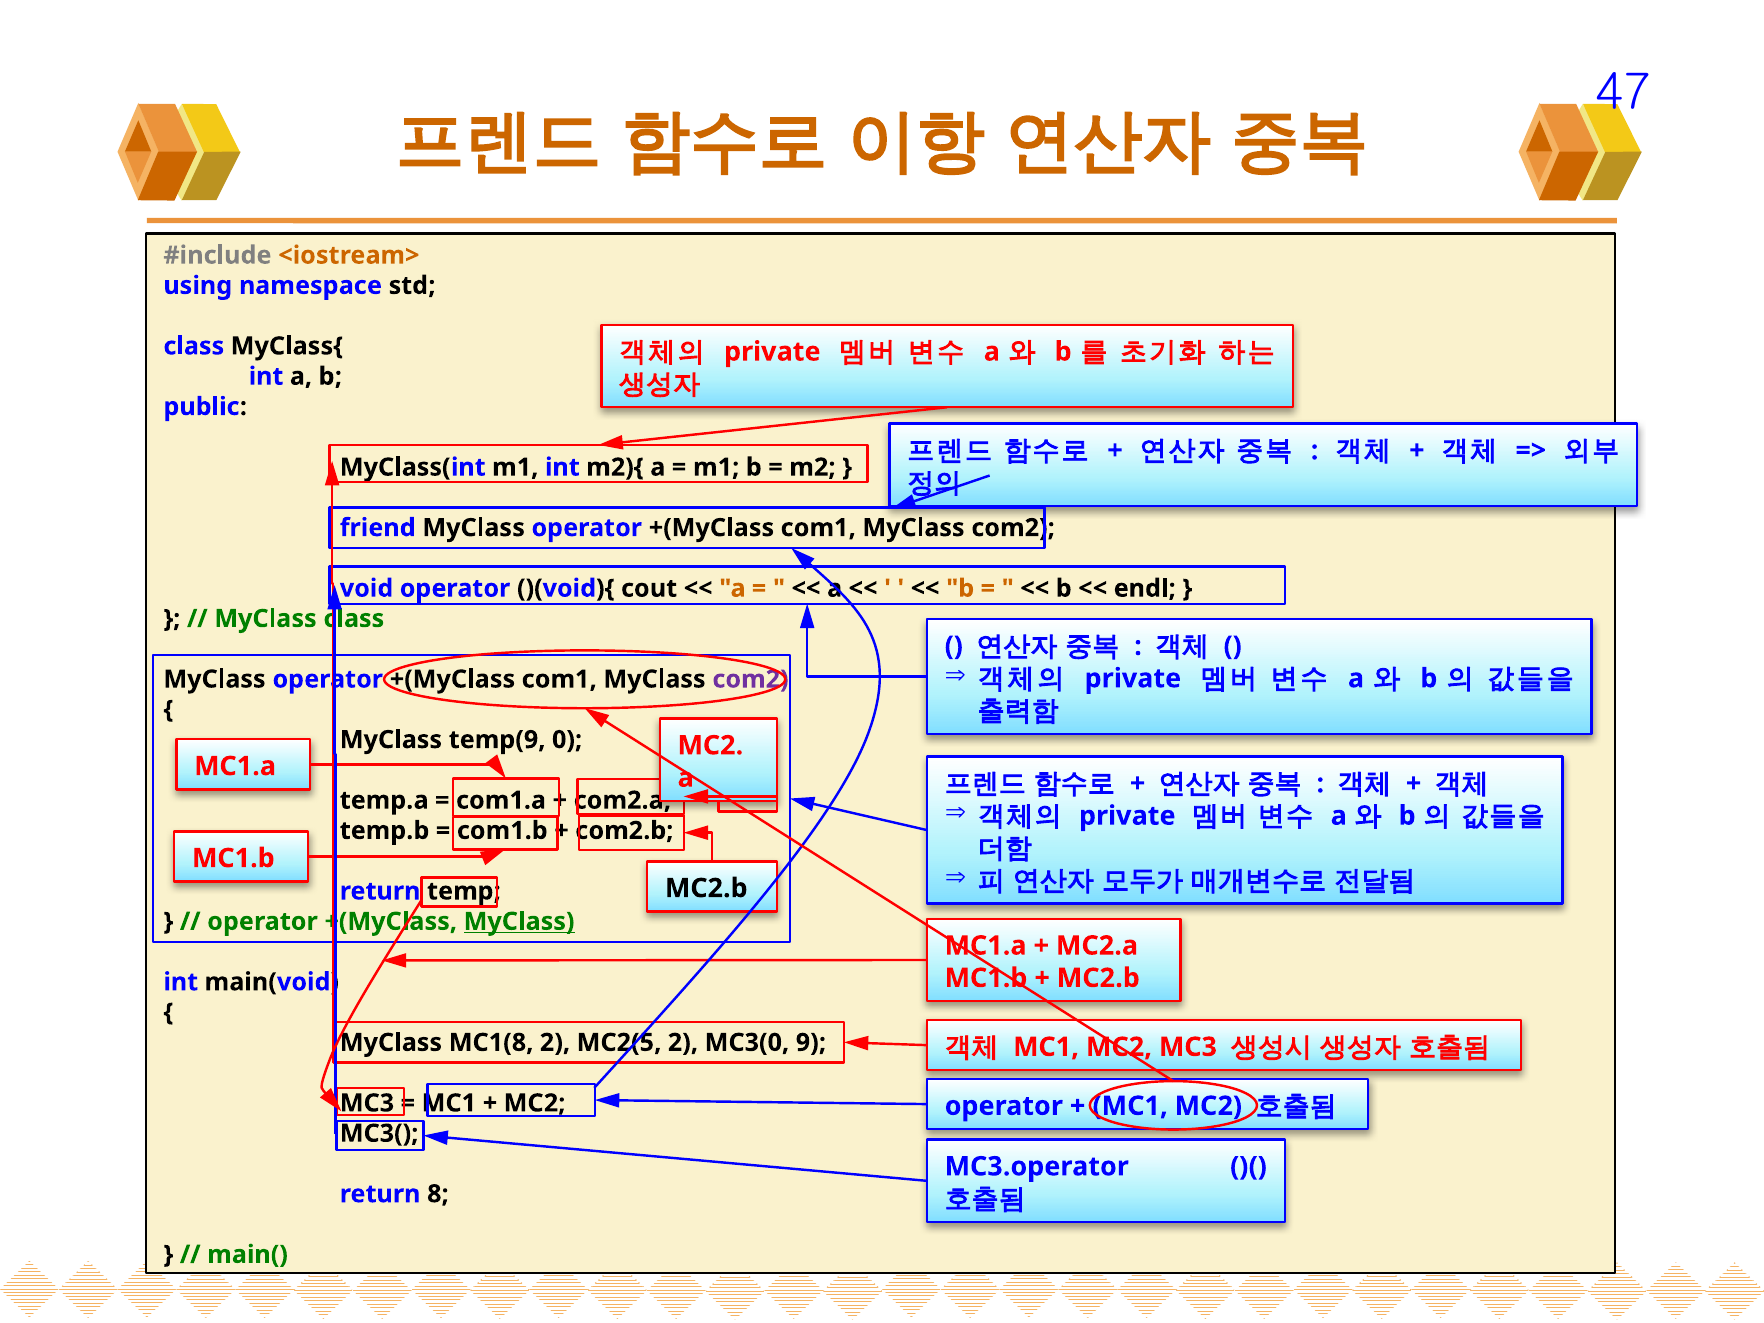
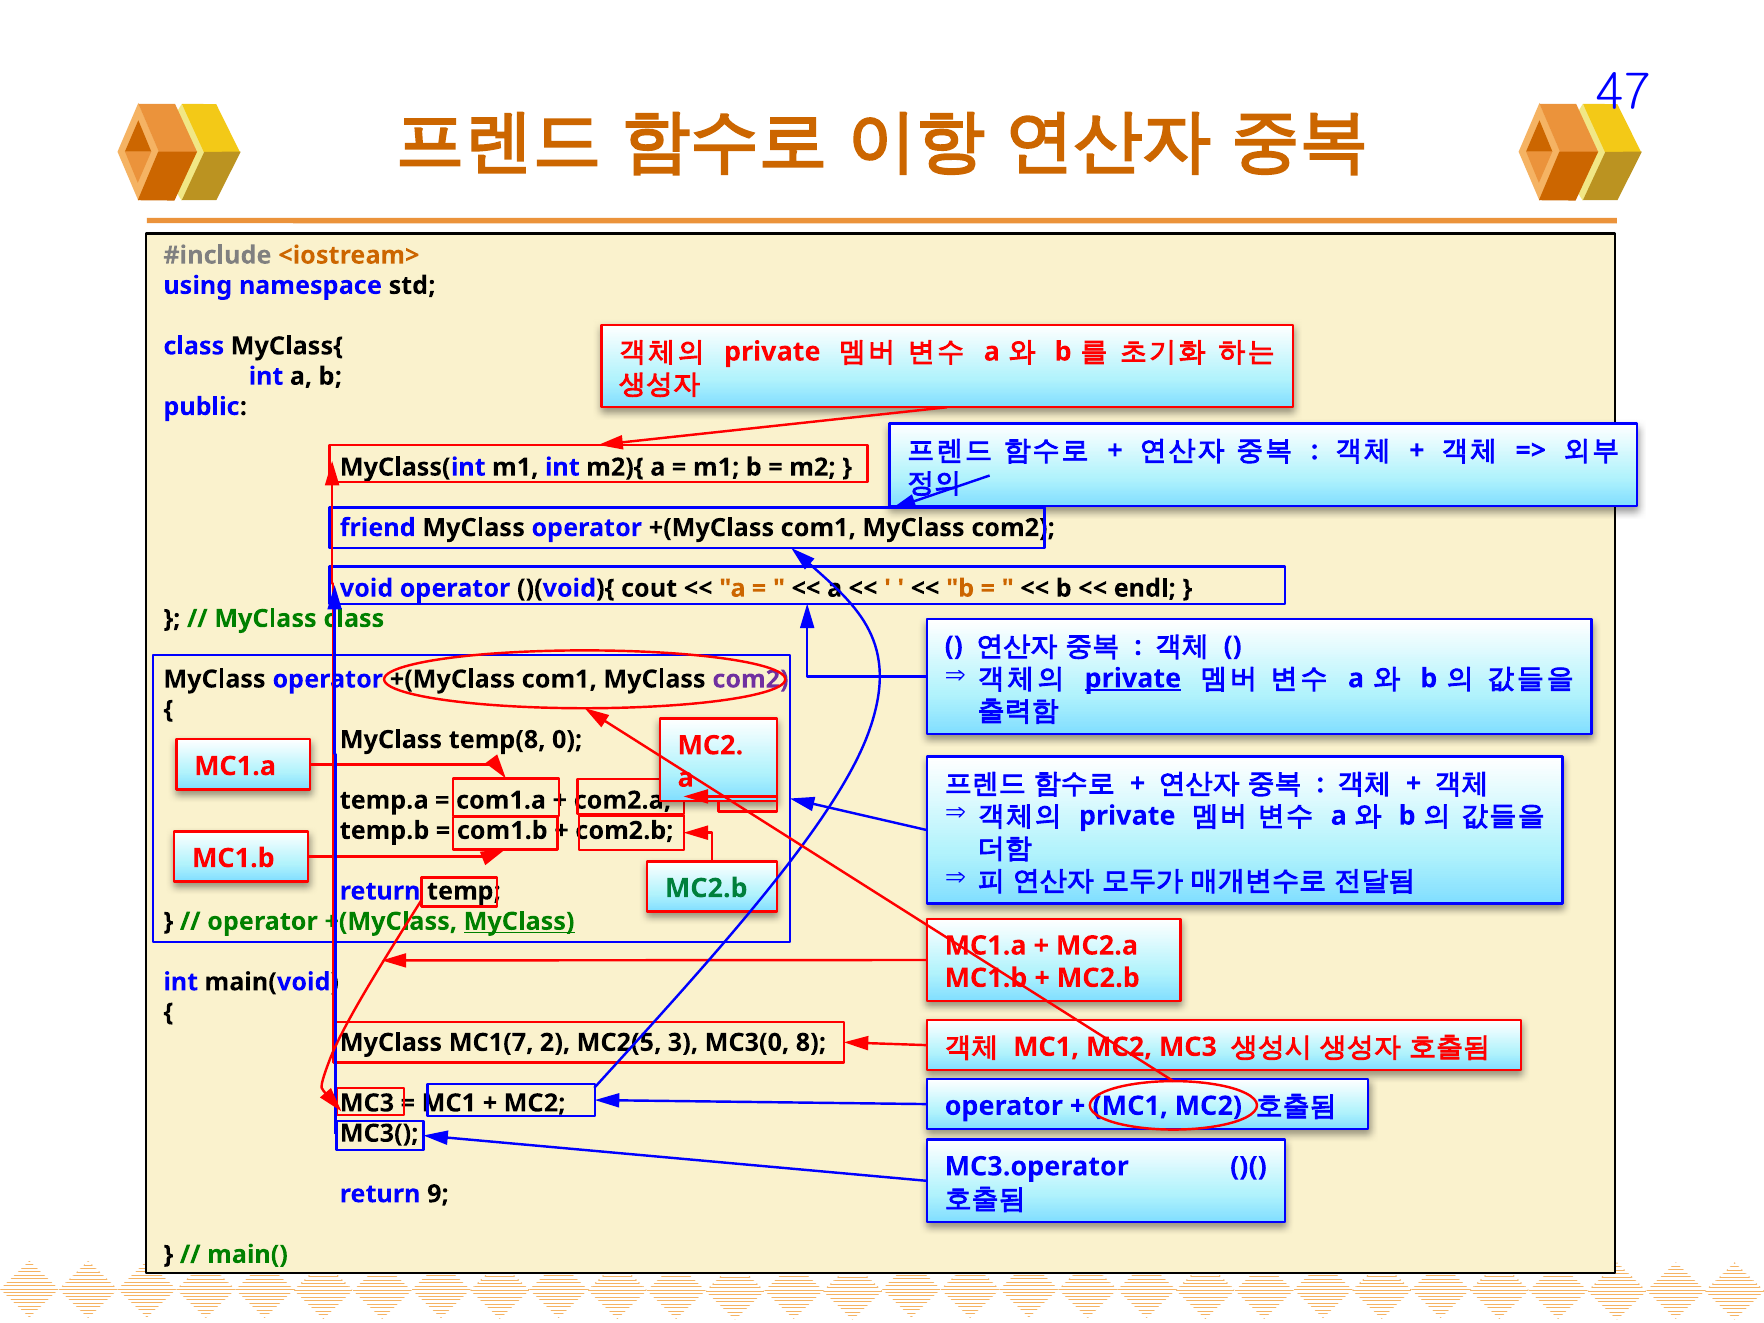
private at (1133, 678) underline: none -> present
temp(9: temp(9 -> temp(8
MC2.b at (706, 888) colour: black -> green
MC1(8: MC1(8 -> MC1(7
MC2(5 2: 2 -> 3
9: 9 -> 8
8: 8 -> 9
